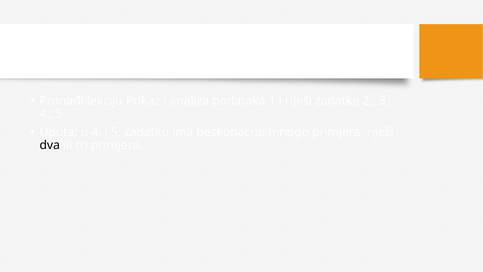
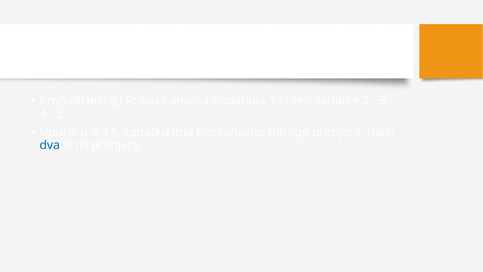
dva colour: black -> blue
